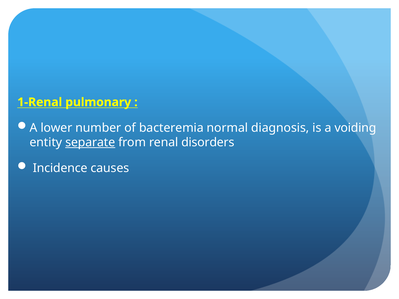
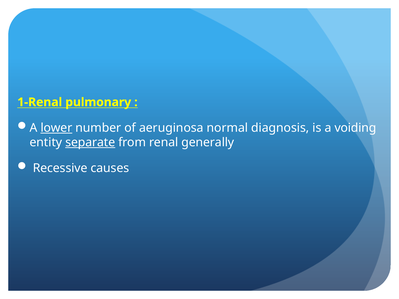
lower underline: none -> present
bacteremia: bacteremia -> aeruginosa
disorders: disorders -> generally
Incidence: Incidence -> Recessive
